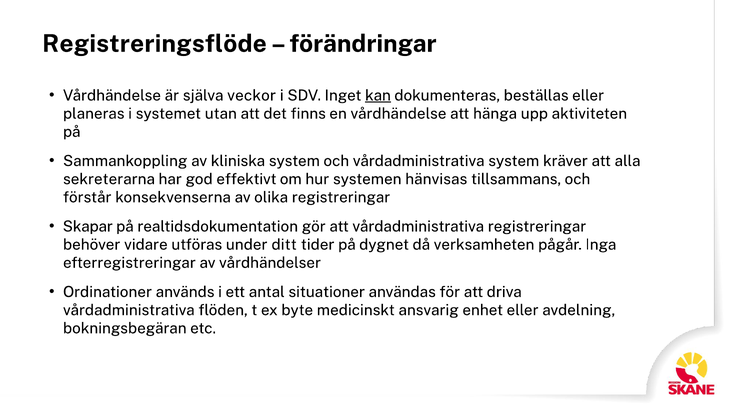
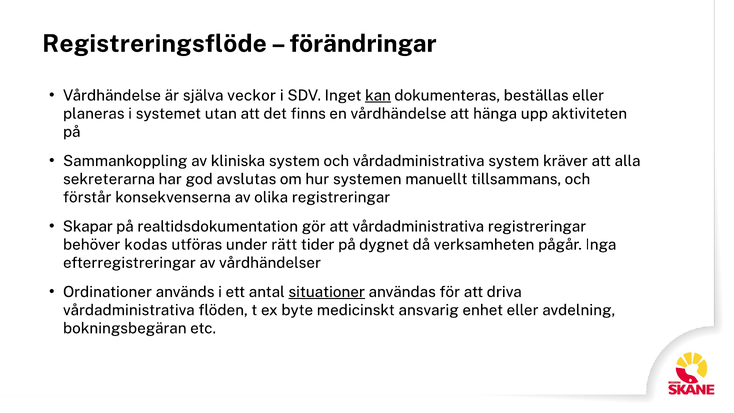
effektivt: effektivt -> avslutas
hänvisas: hänvisas -> manuellt
vidare: vidare -> kodas
ditt: ditt -> rätt
situationer underline: none -> present
